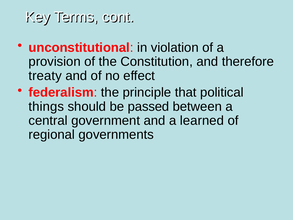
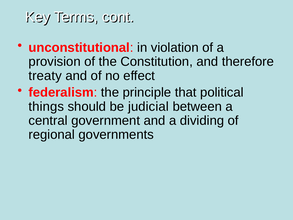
passed: passed -> judicial
learned: learned -> dividing
